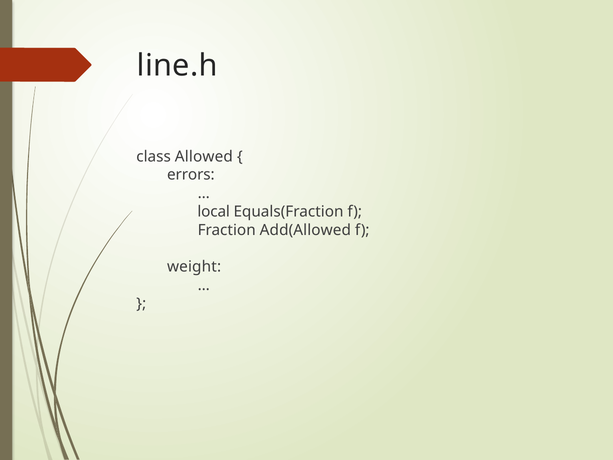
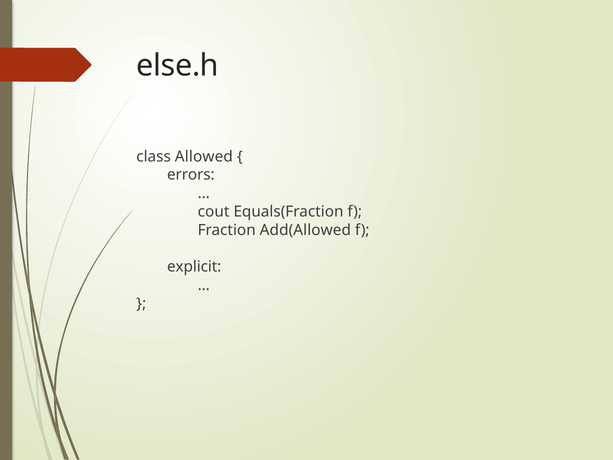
line.h: line.h -> else.h
local: local -> cout
weight: weight -> explicit
